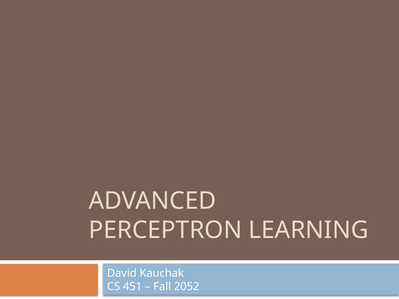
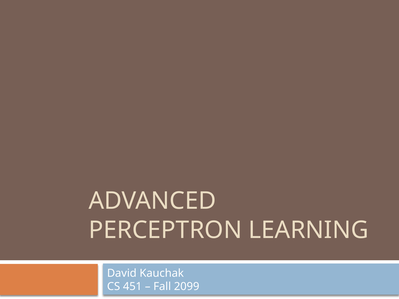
2052: 2052 -> 2099
